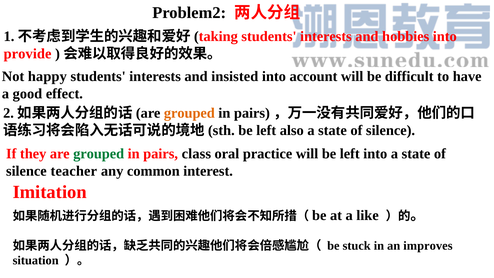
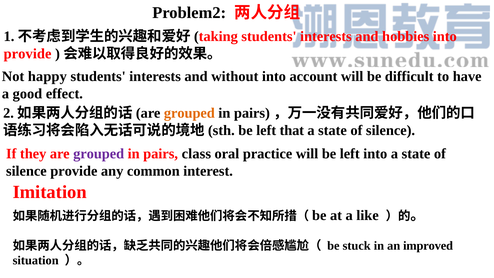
insisted: insisted -> without
also: also -> that
grouped at (99, 154) colour: green -> purple
silence teacher: teacher -> provide
improves: improves -> improved
